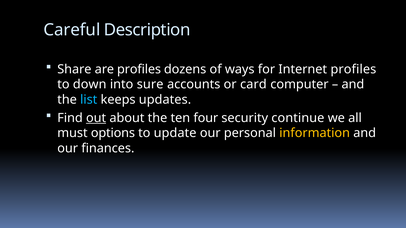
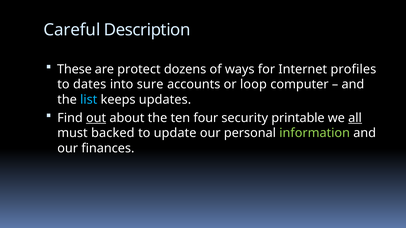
Share: Share -> These
are profiles: profiles -> protect
down: down -> dates
card: card -> loop
continue: continue -> printable
all underline: none -> present
options: options -> backed
information colour: yellow -> light green
